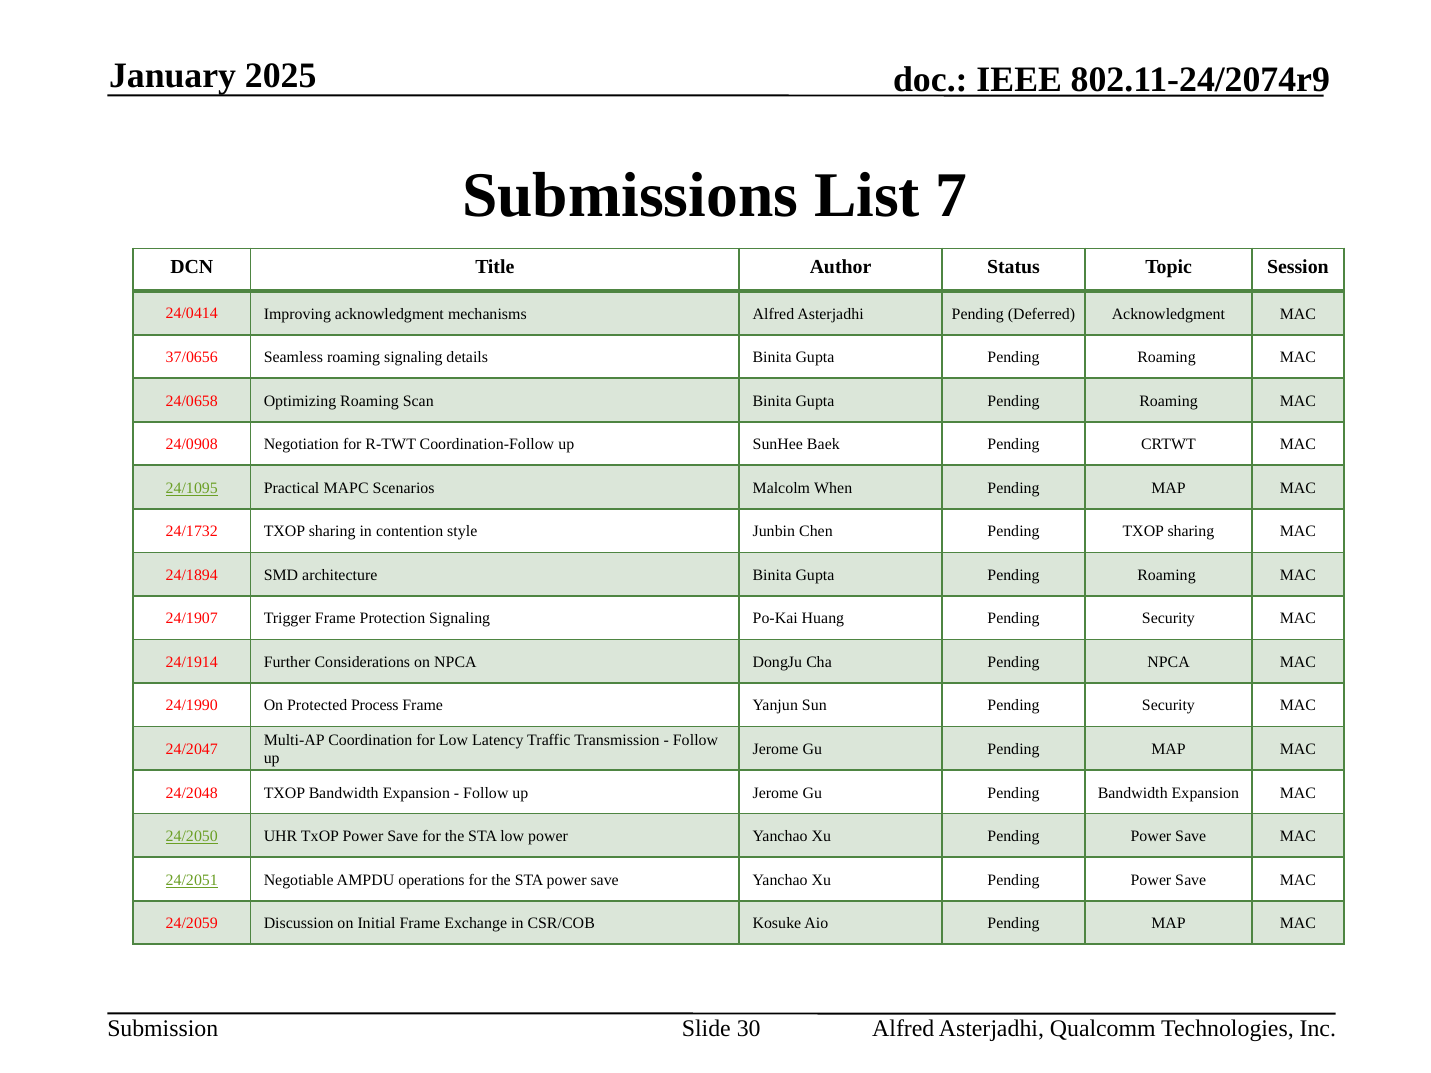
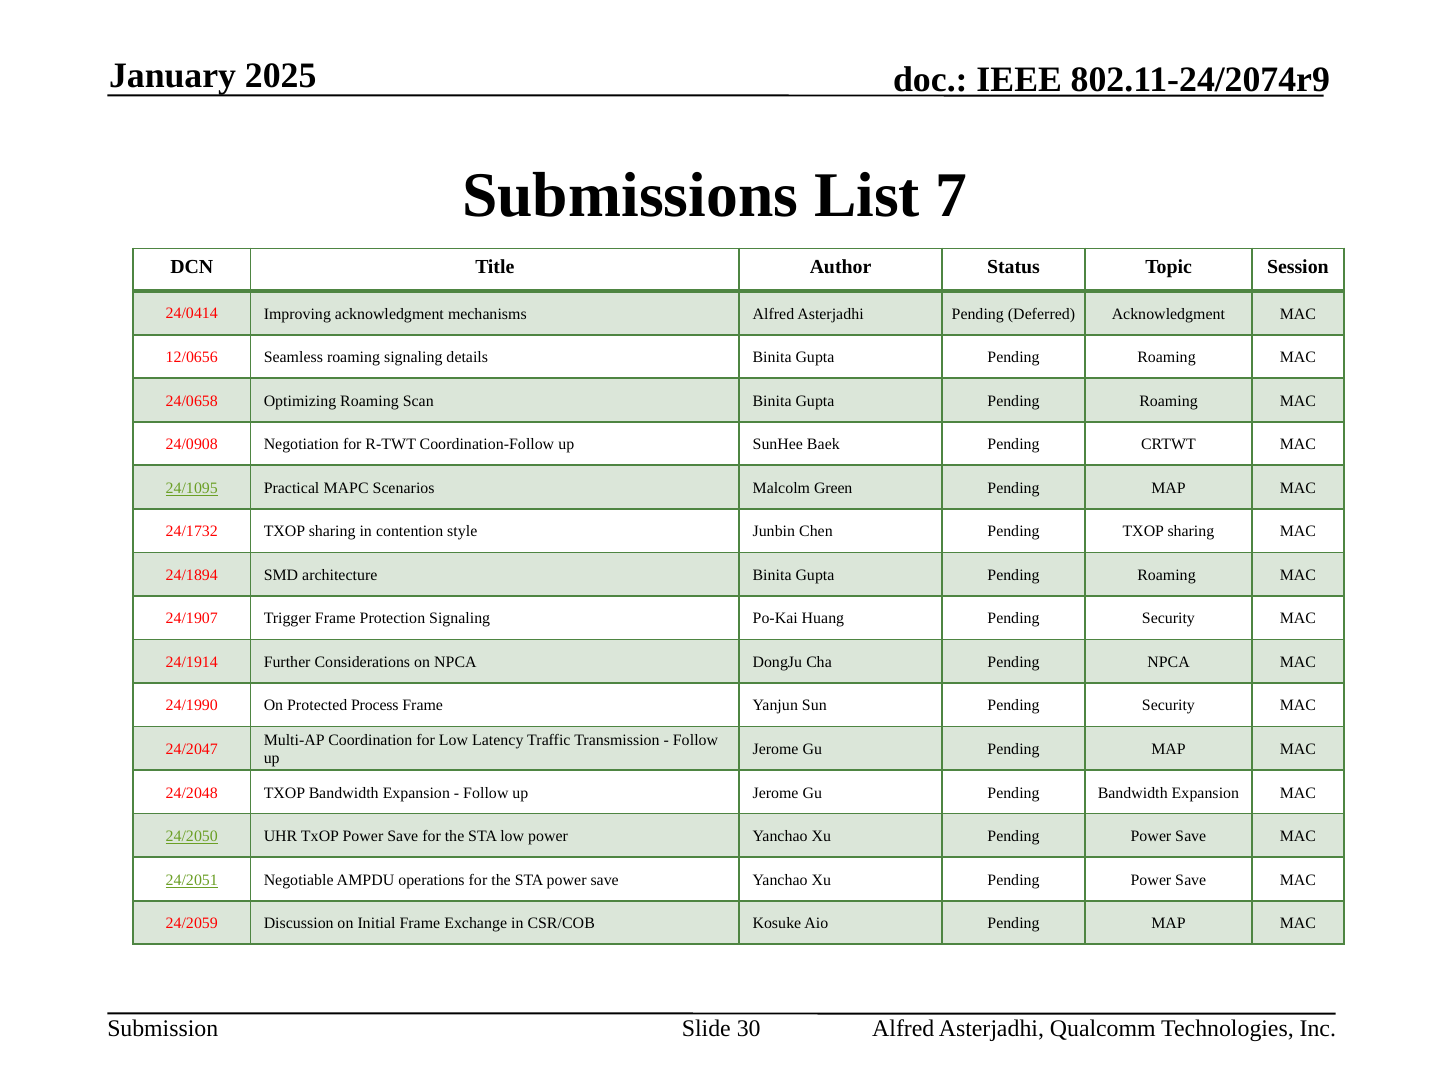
37/0656: 37/0656 -> 12/0656
When: When -> Green
